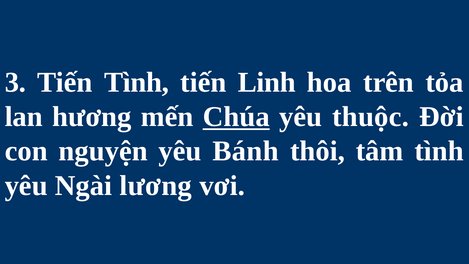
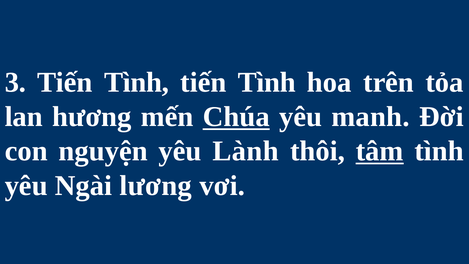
Linh at (267, 82): Linh -> Tình
thuộc: thuộc -> manh
Bánh: Bánh -> Lành
tâm underline: none -> present
